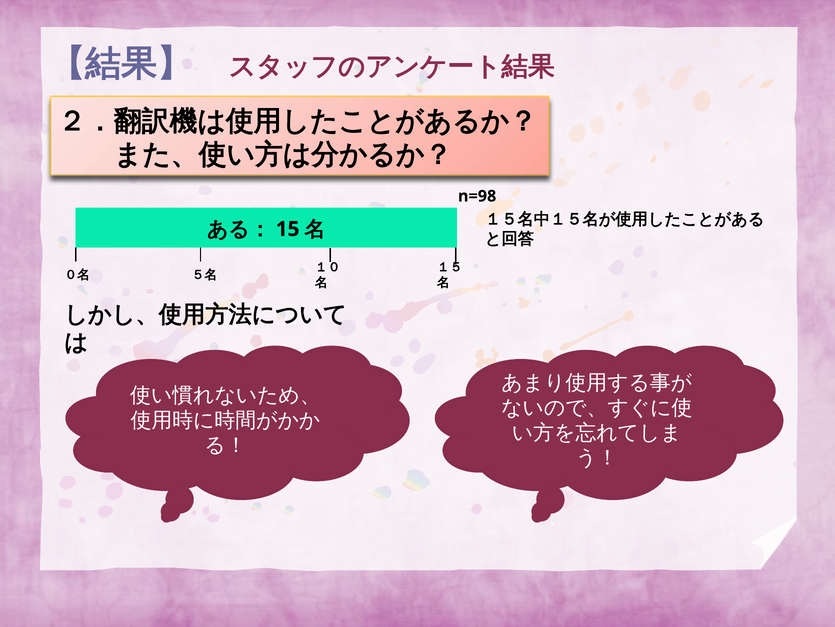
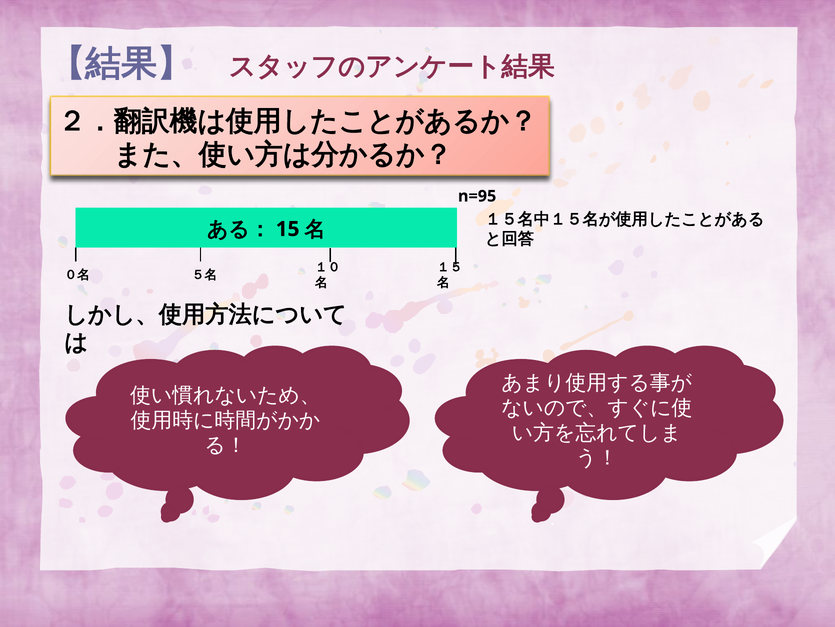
n=98: n=98 -> n=95
